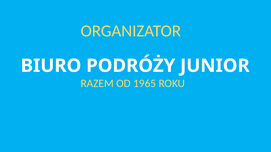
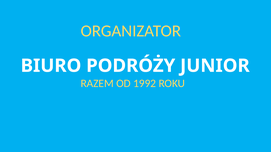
1965: 1965 -> 1992
